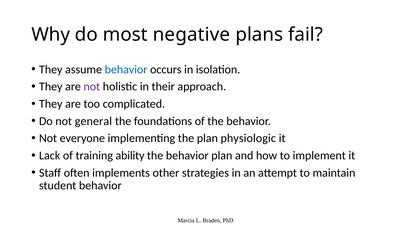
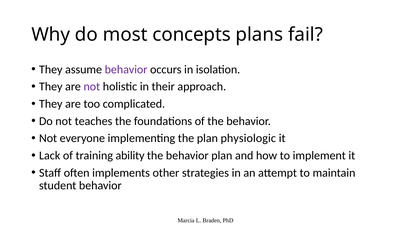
negative: negative -> concepts
behavior at (126, 69) colour: blue -> purple
general: general -> teaches
